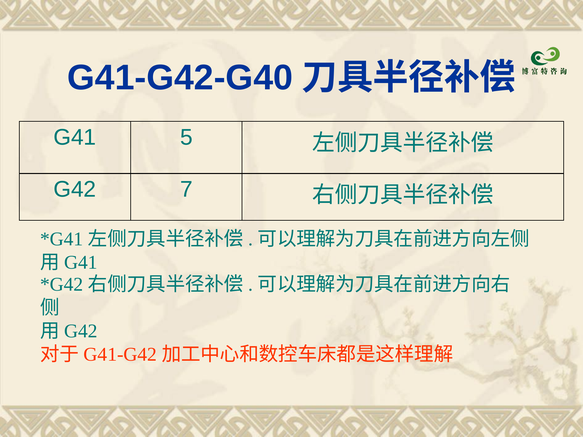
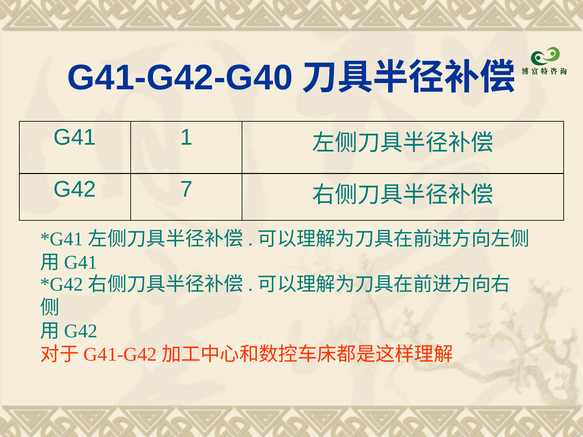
5: 5 -> 1
